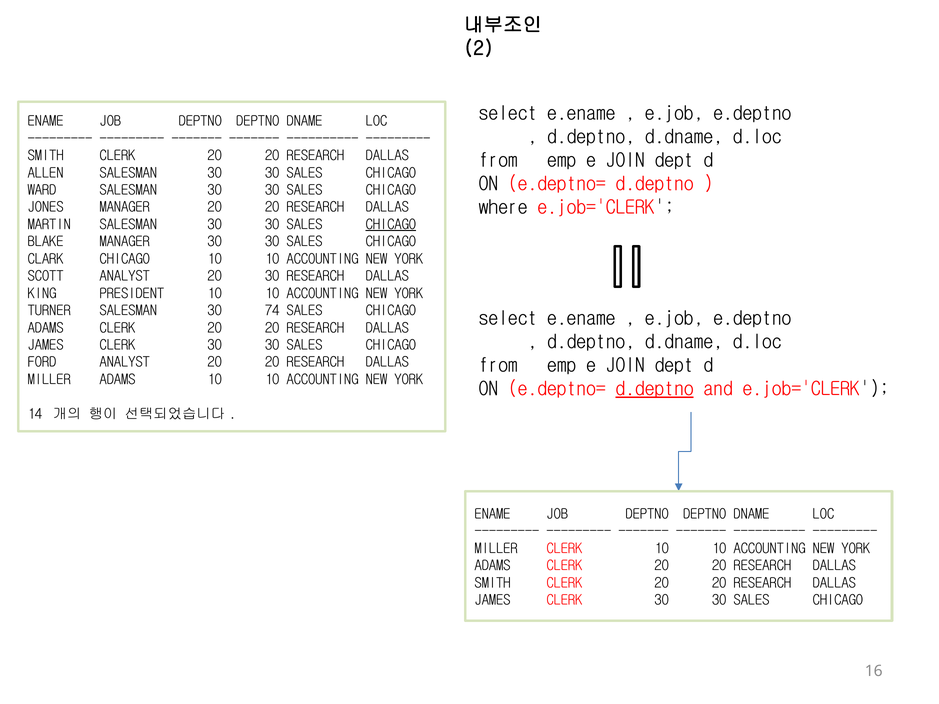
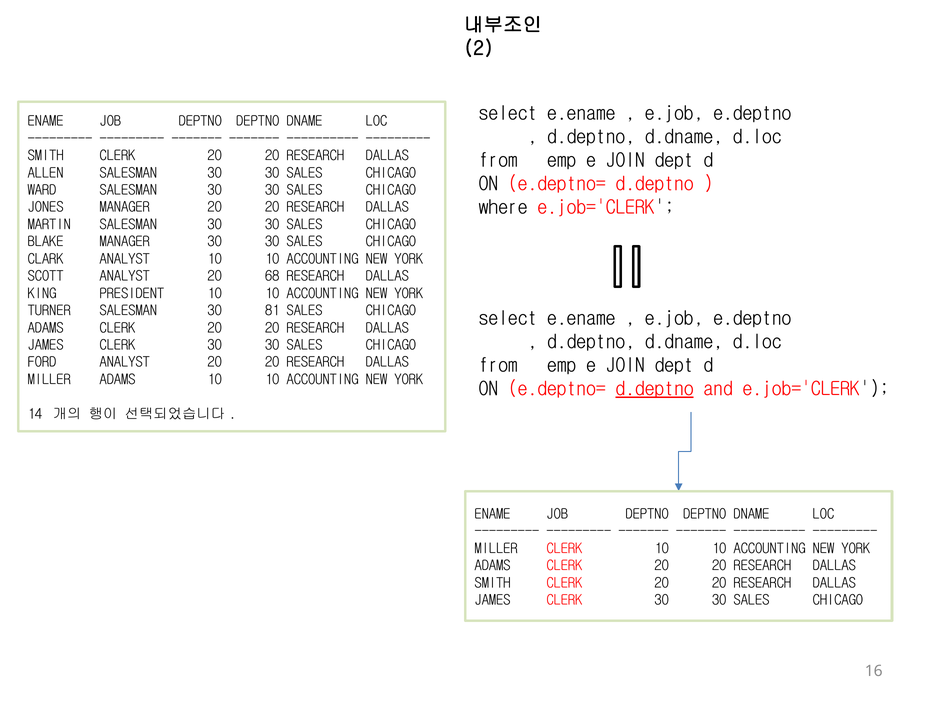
CHICAGO at (391, 225) underline: present -> none
CLARK CHICAGO: CHICAGO -> ANALYST
20 30: 30 -> 68
74: 74 -> 81
